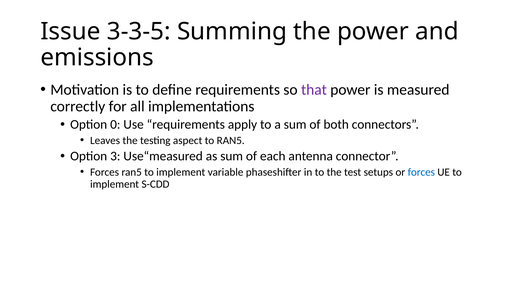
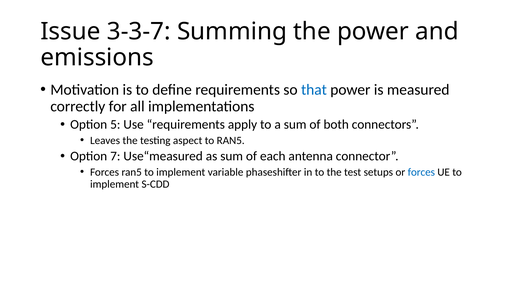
3-3-5: 3-3-5 -> 3-3-7
that colour: purple -> blue
0: 0 -> 5
3: 3 -> 7
